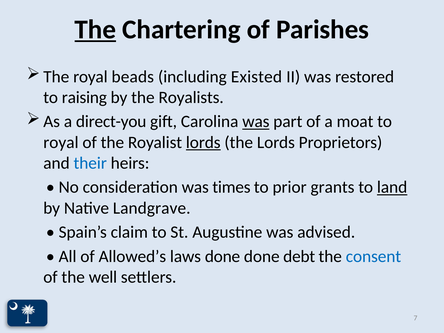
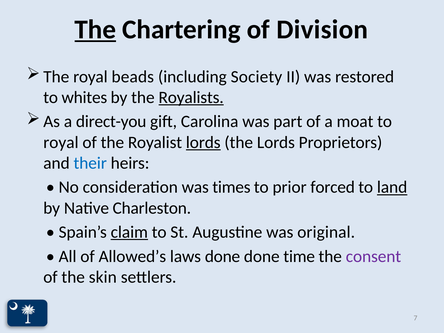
Parishes: Parishes -> Division
Existed: Existed -> Society
raising: raising -> whites
Royalists underline: none -> present
was at (256, 122) underline: present -> none
grants: grants -> forced
Landgrave: Landgrave -> Charleston
claim underline: none -> present
advised: advised -> original
debt: debt -> time
consent colour: blue -> purple
well: well -> skin
